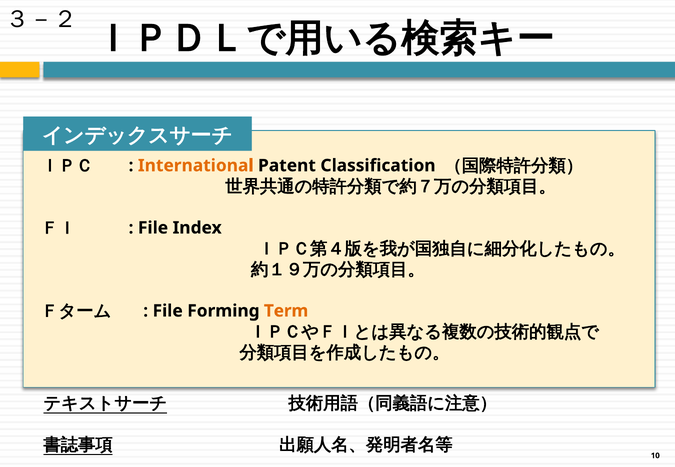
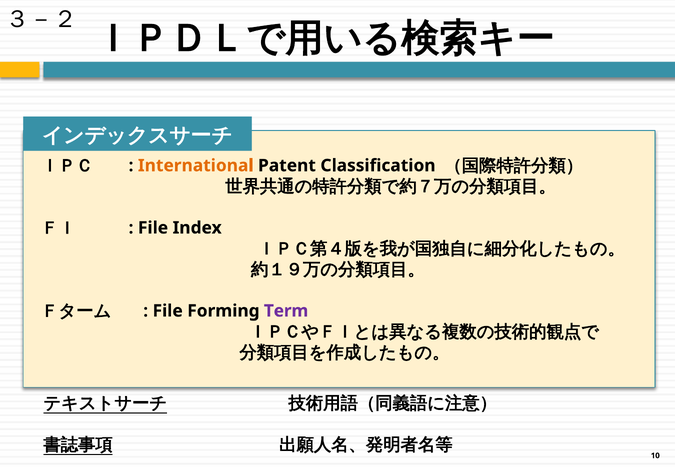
Term colour: orange -> purple
